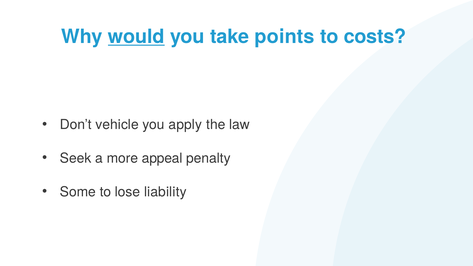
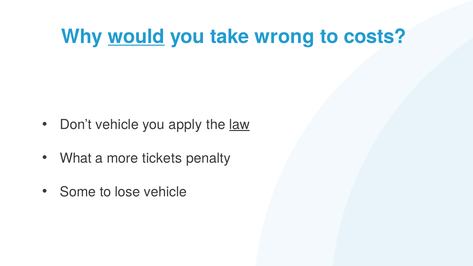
points: points -> wrong
law underline: none -> present
Seek: Seek -> What
appeal: appeal -> tickets
lose liability: liability -> vehicle
